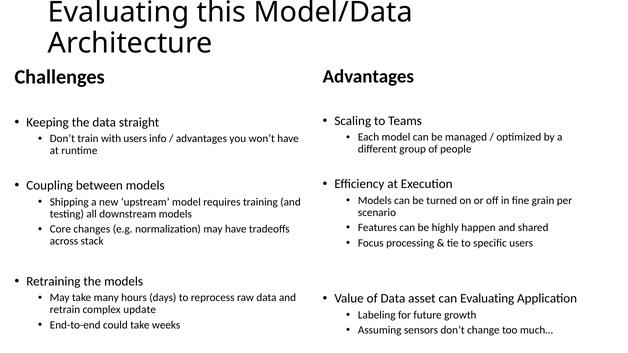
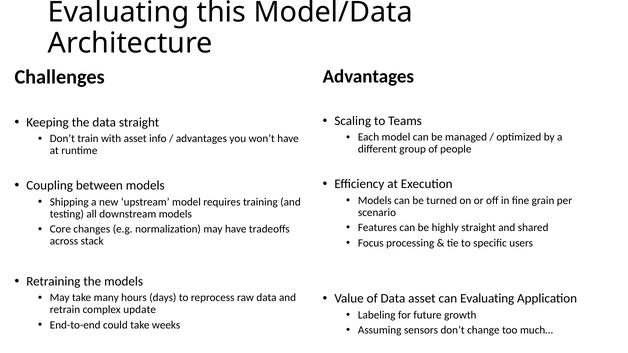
with users: users -> asset
highly happen: happen -> straight
